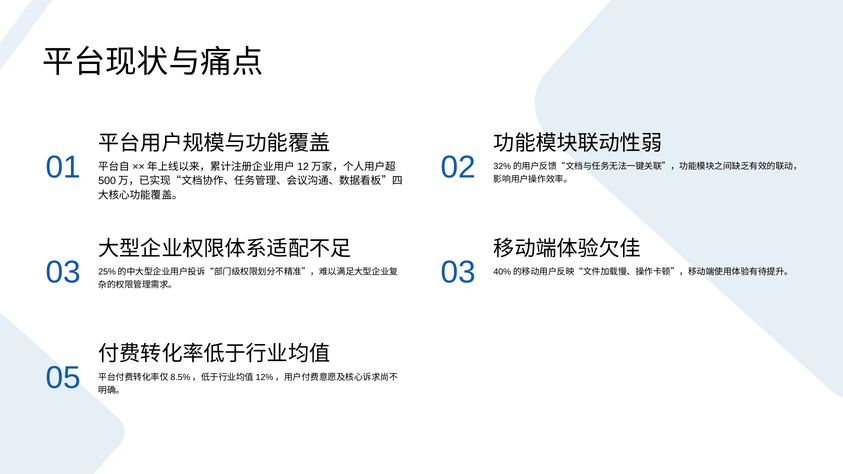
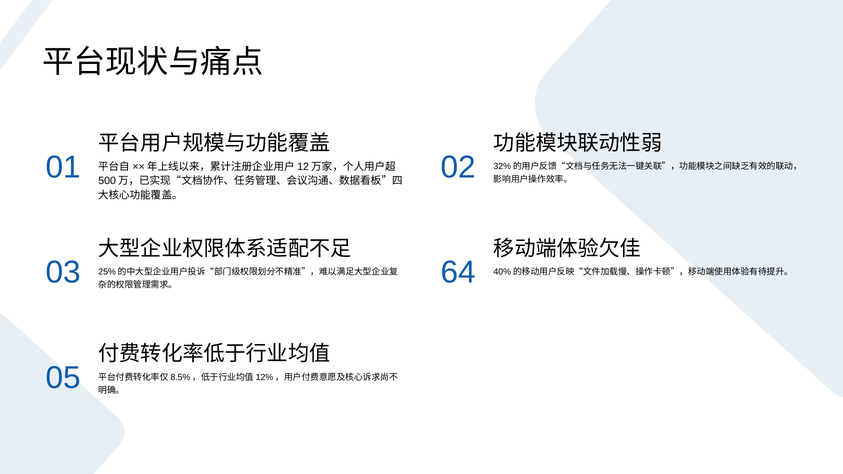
03 at (458, 273): 03 -> 64
